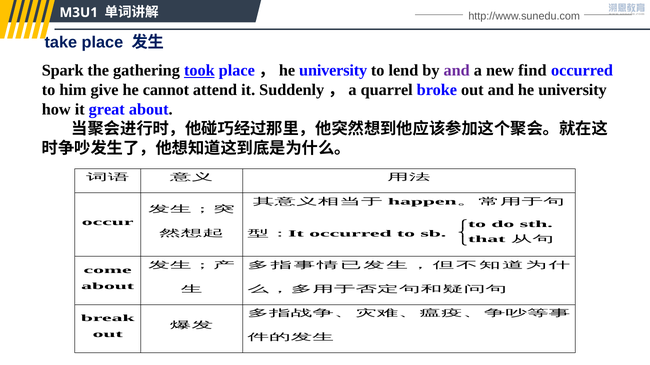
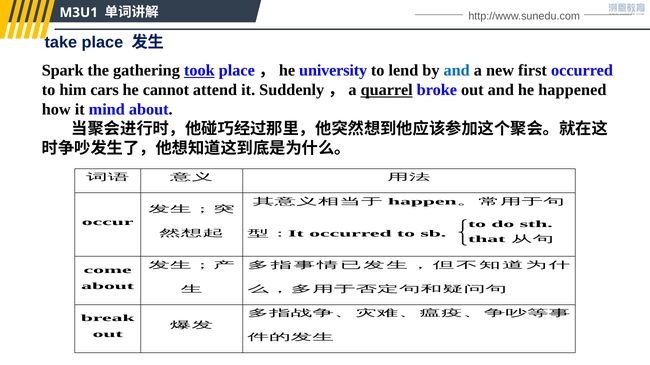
and at (457, 71) colour: purple -> blue
find: find -> first
give: give -> cars
quarrel underline: none -> present
he university: university -> happened
great: great -> mind
